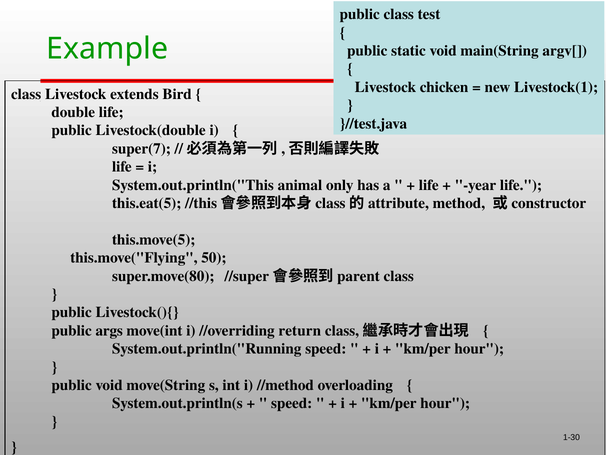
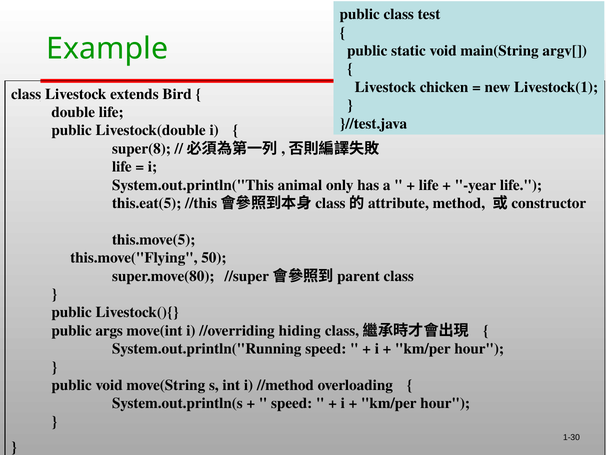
super(7: super(7 -> super(8
return: return -> hiding
